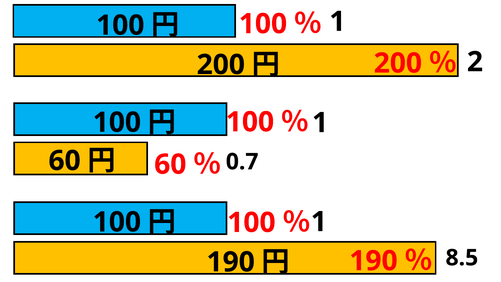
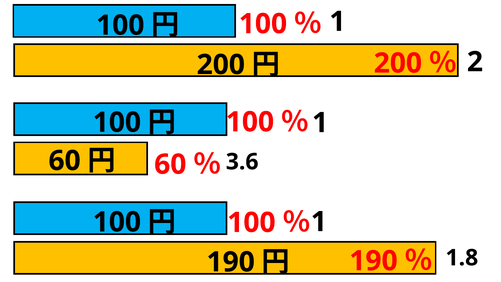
0.7: 0.7 -> 3.6
8.5: 8.5 -> 1.8
